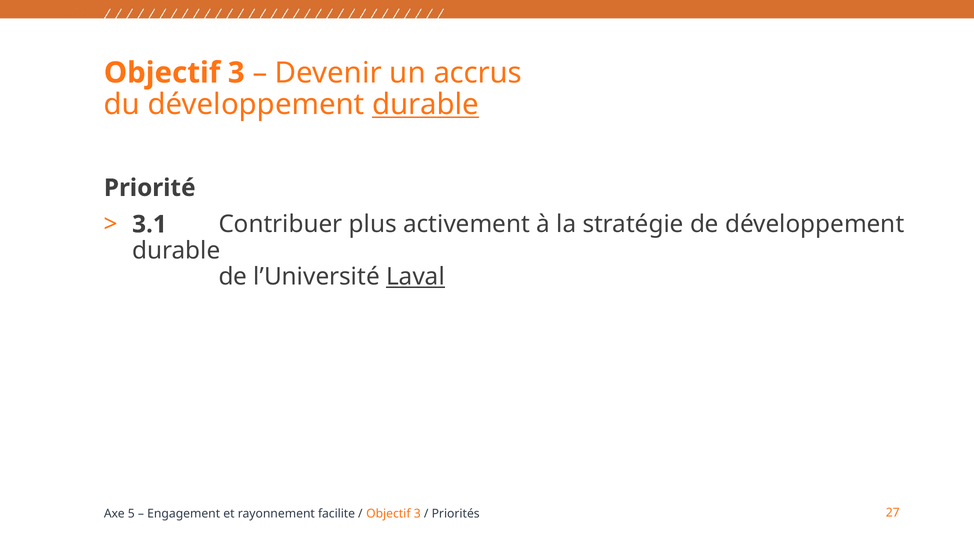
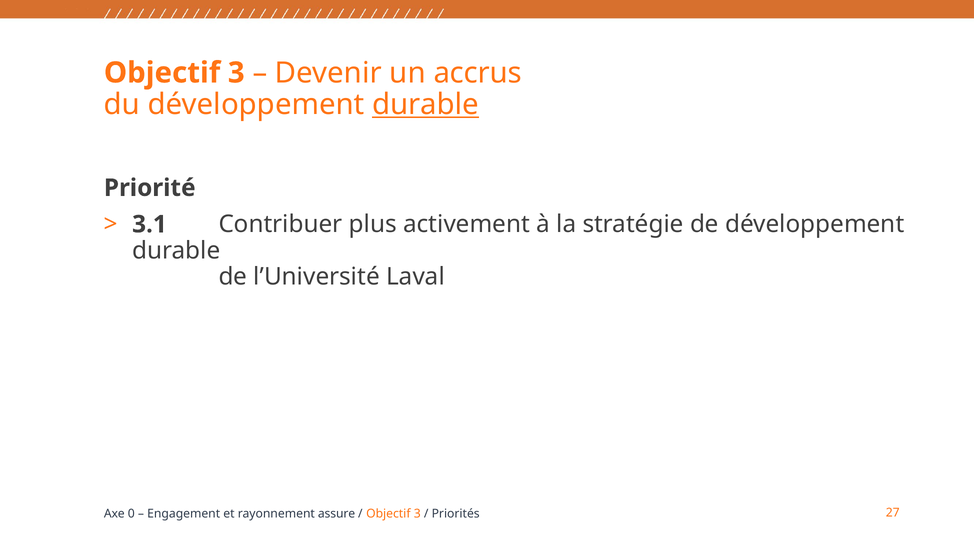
Laval underline: present -> none
5: 5 -> 0
facilite: facilite -> assure
